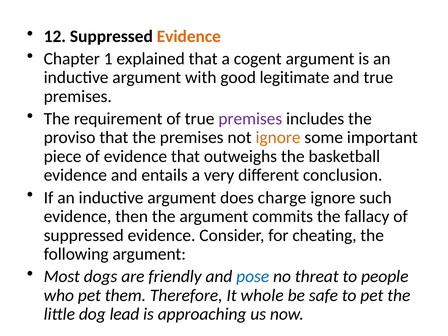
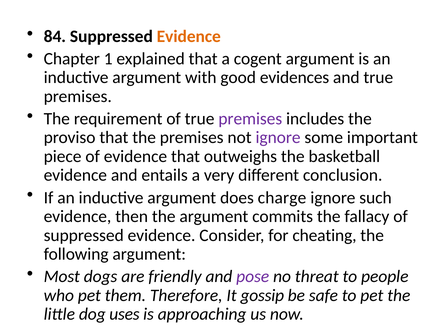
12: 12 -> 84
legitimate: legitimate -> evidences
ignore at (278, 138) colour: orange -> purple
pose colour: blue -> purple
whole: whole -> gossip
lead: lead -> uses
